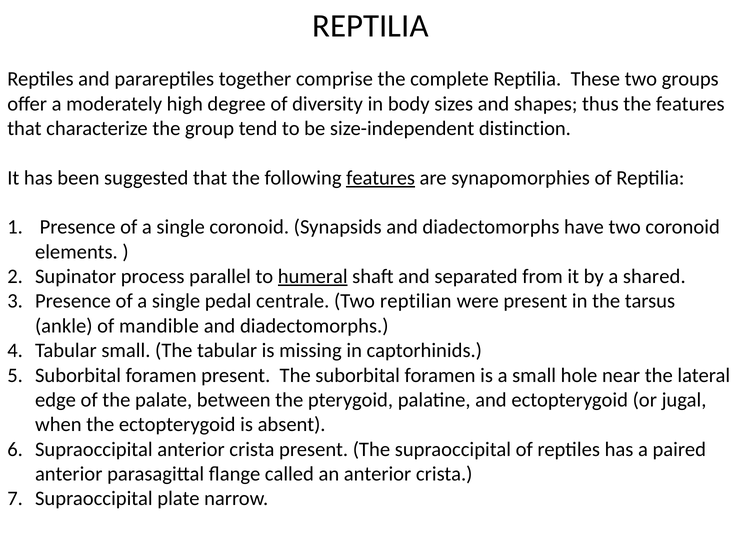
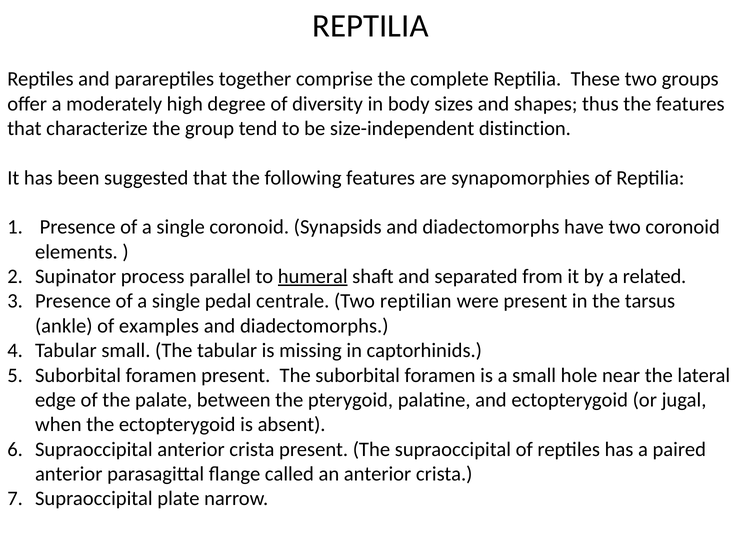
features at (381, 178) underline: present -> none
shared: shared -> related
mandible: mandible -> examples
